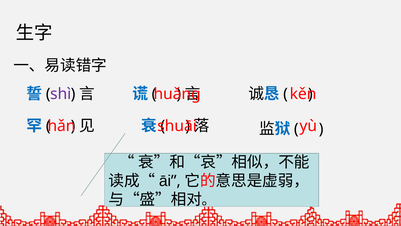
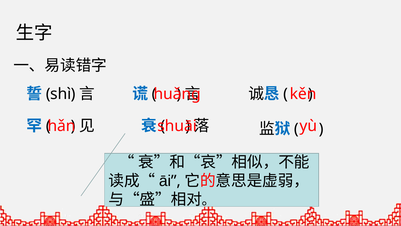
shì colour: purple -> black
